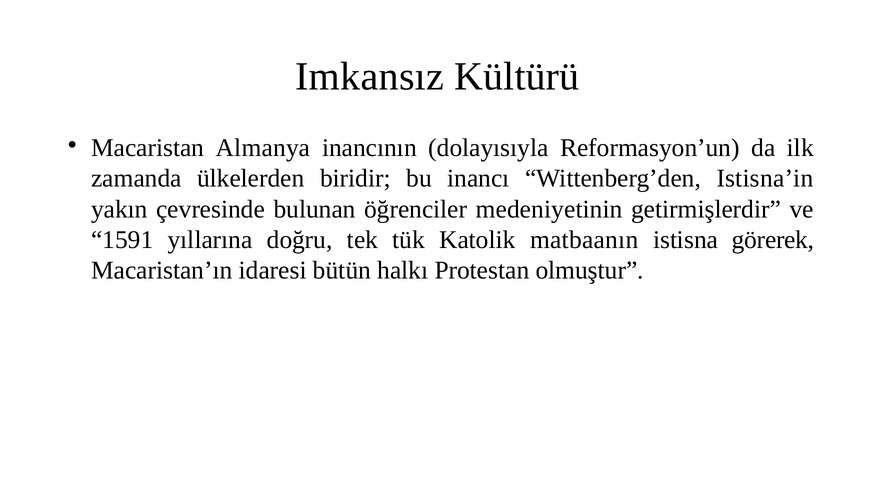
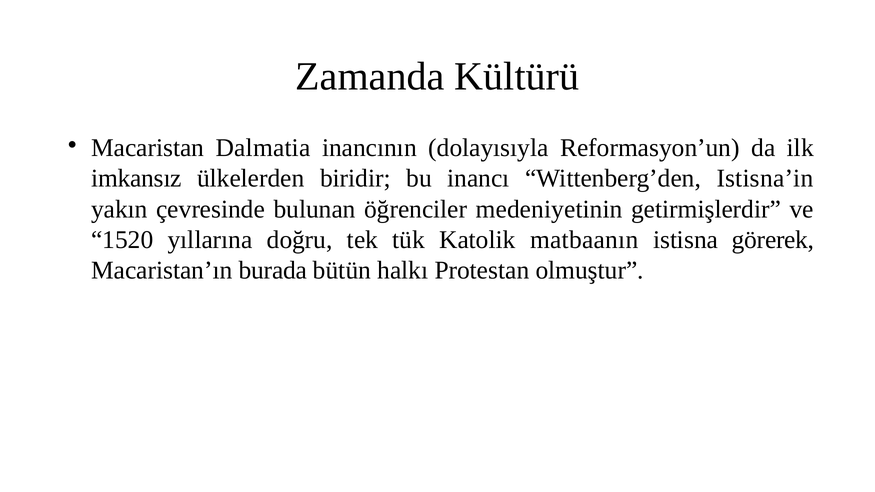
Imkansız: Imkansız -> Zamanda
Almanya: Almanya -> Dalmatia
zamanda: zamanda -> imkansız
1591: 1591 -> 1520
idaresi: idaresi -> burada
